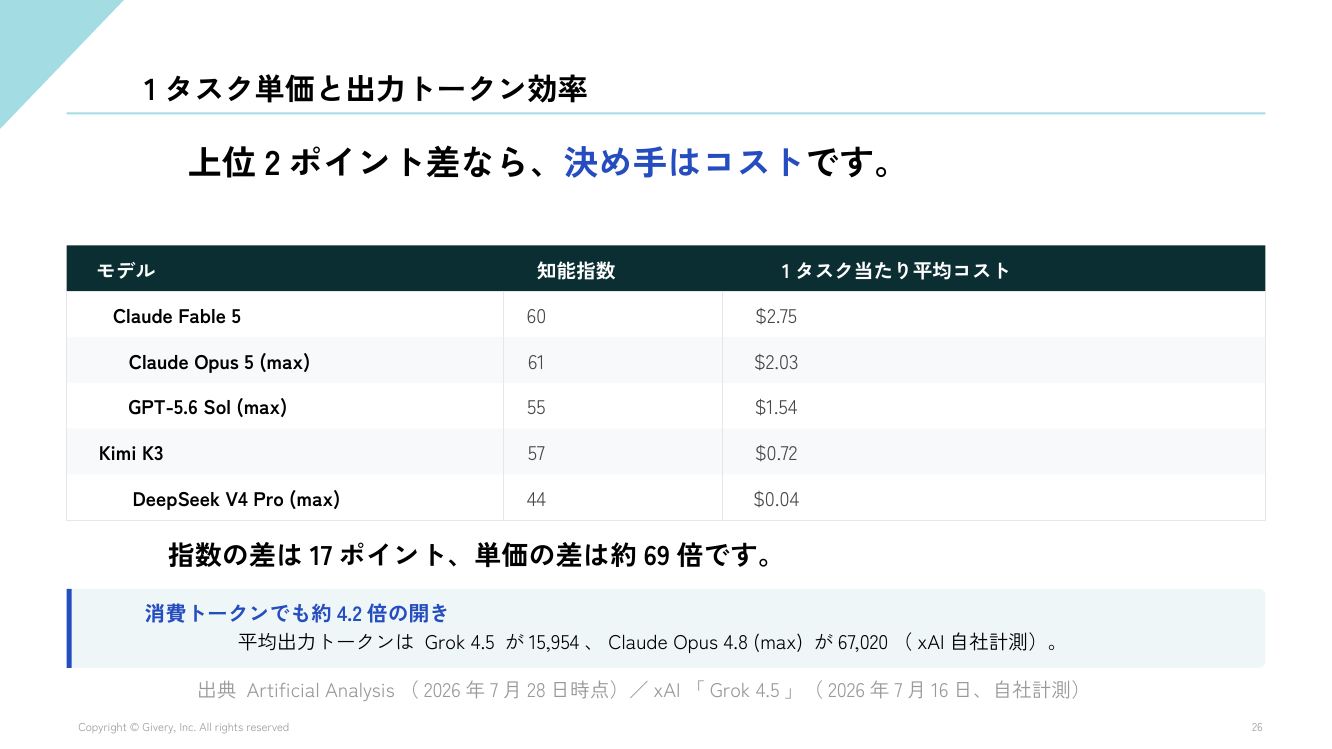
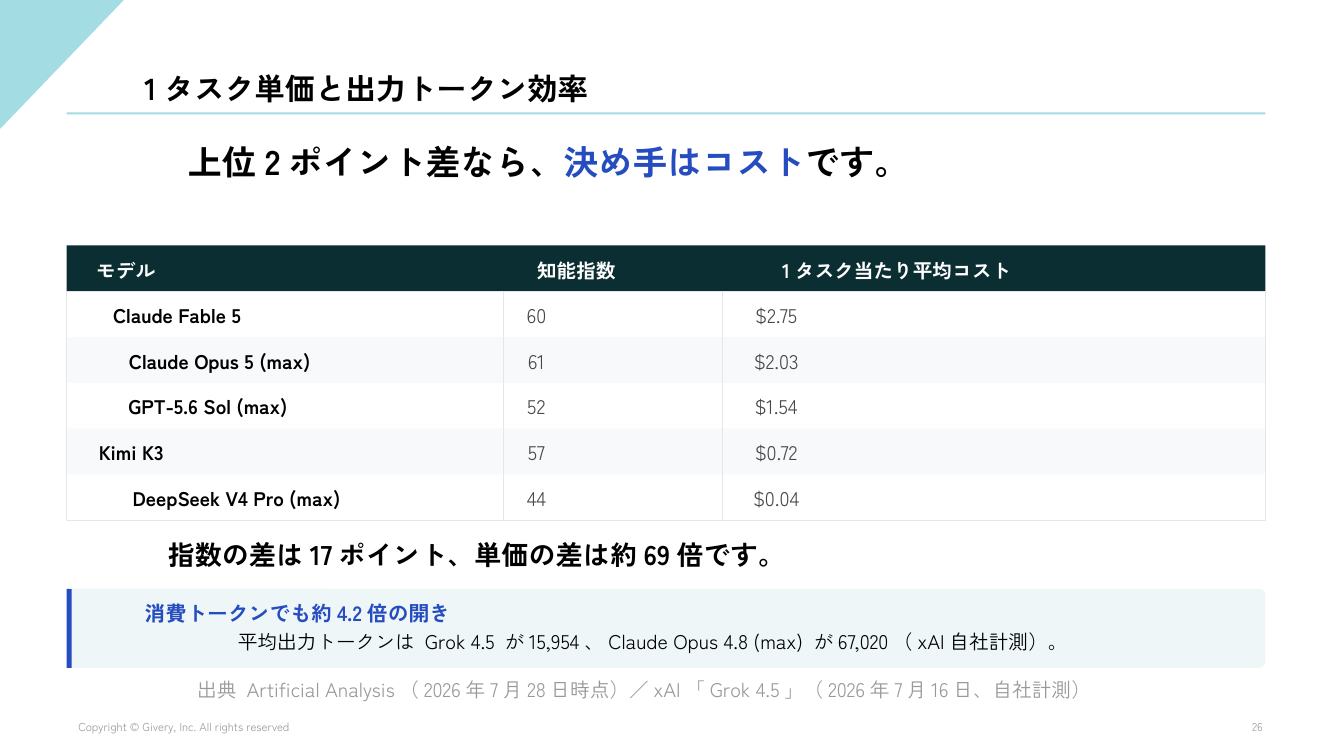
55: 55 -> 52
